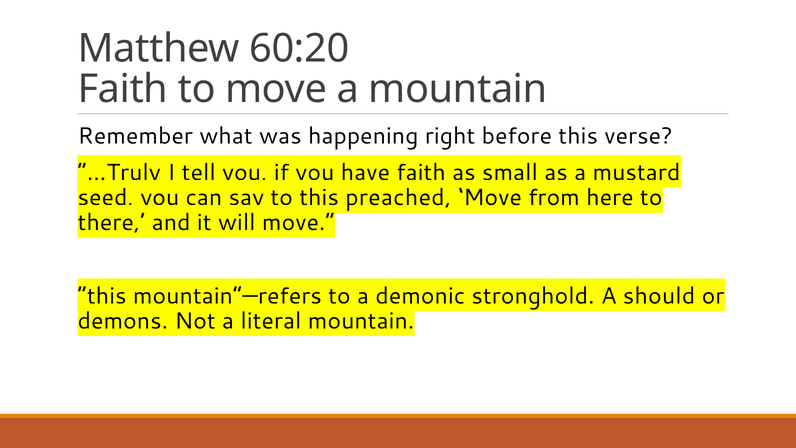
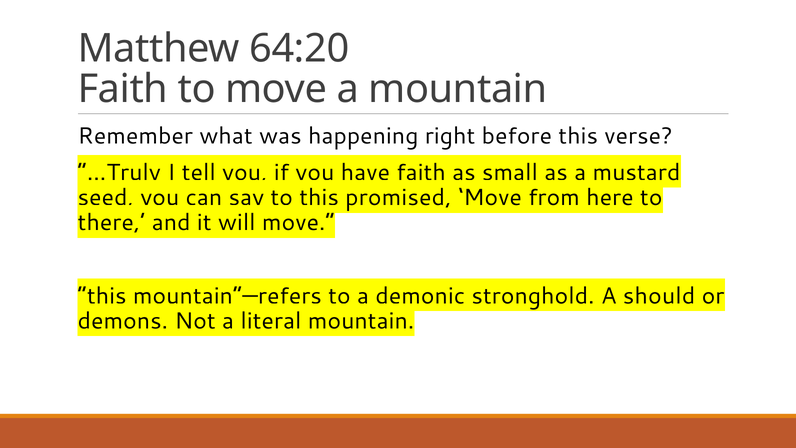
60:20: 60:20 -> 64:20
preached: preached -> promised
